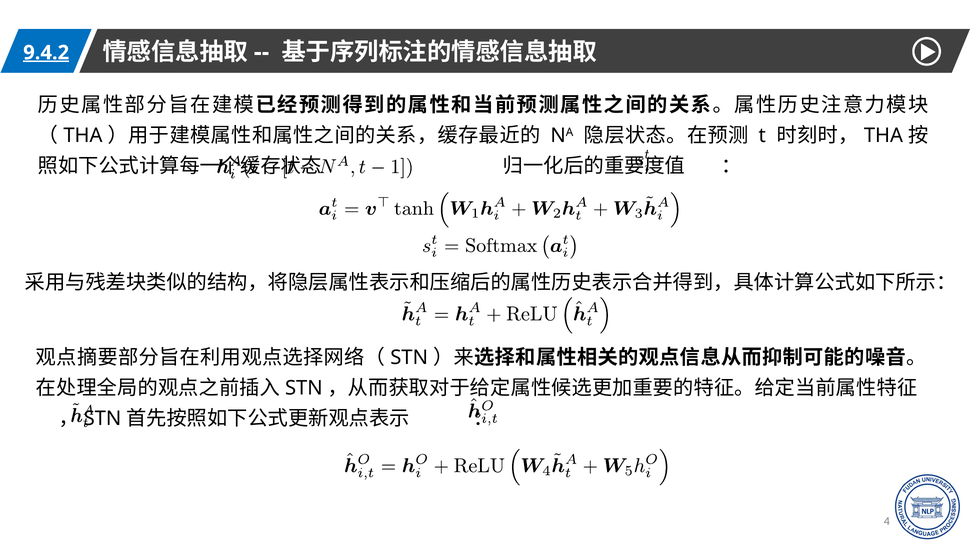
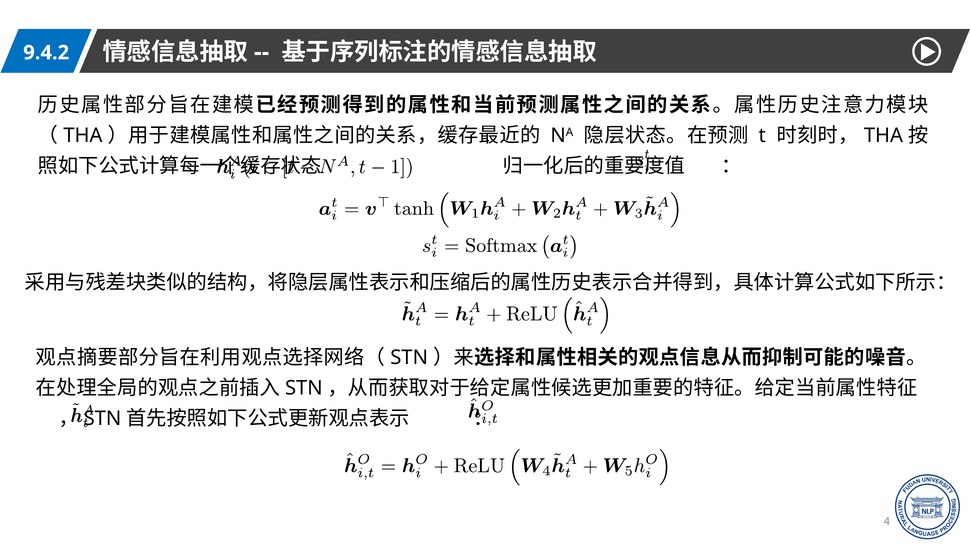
9.4.2 underline: present -> none
